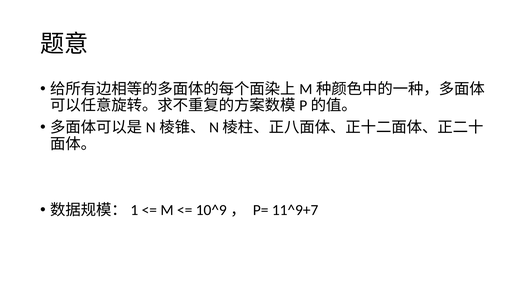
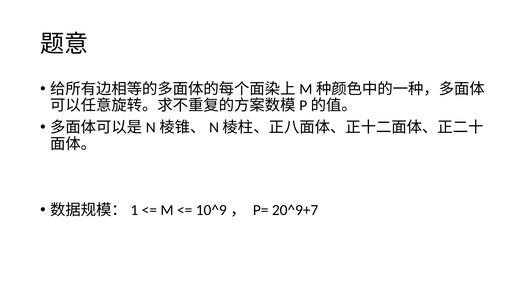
11^9+7: 11^9+7 -> 20^9+7
